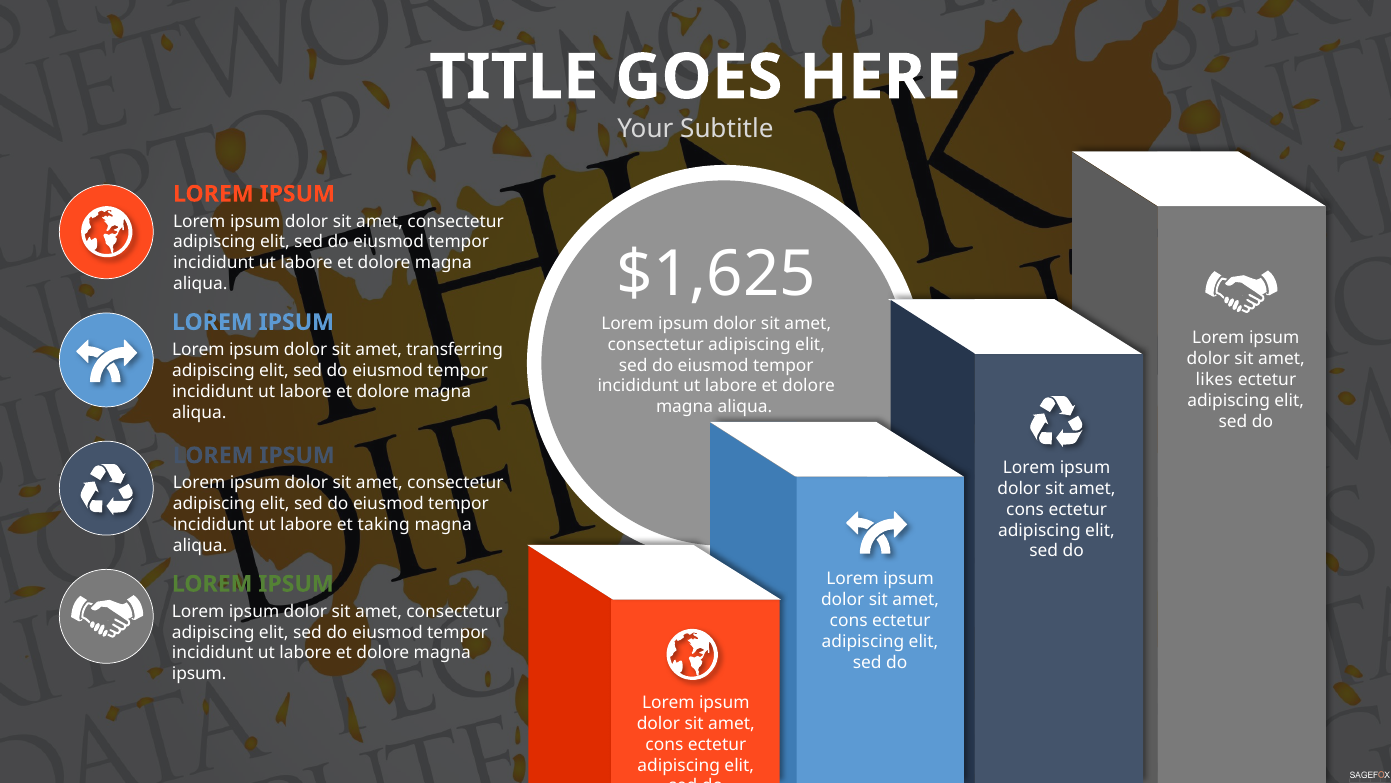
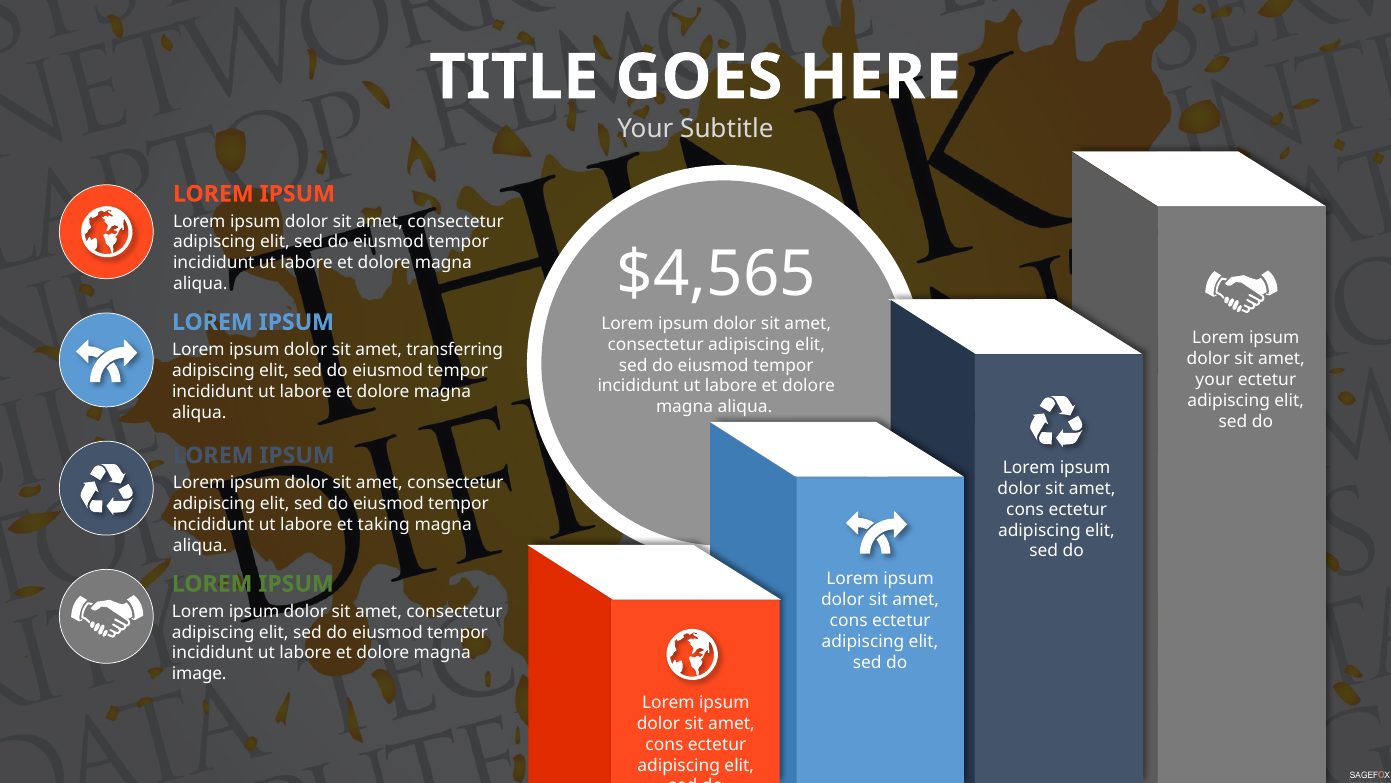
$1,625: $1,625 -> $4,565
likes at (1214, 380): likes -> your
ipsum at (199, 674): ipsum -> image
